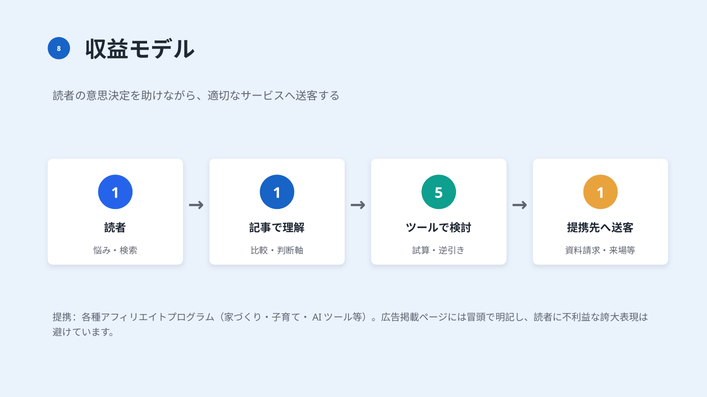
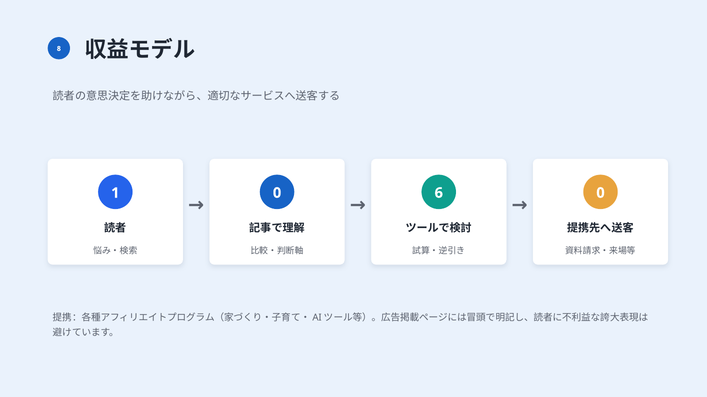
1 at (277, 193): 1 -> 0
5: 5 -> 6
1 at (601, 193): 1 -> 0
